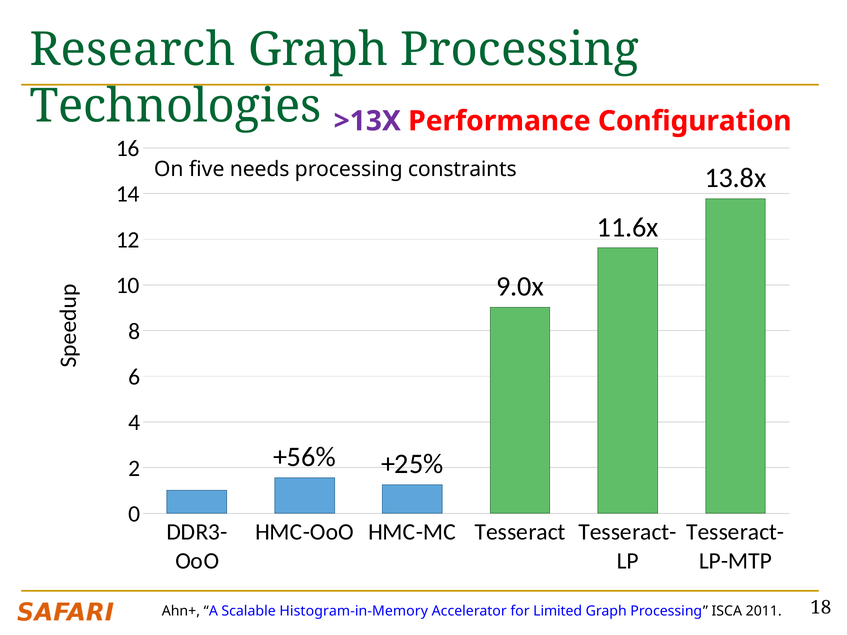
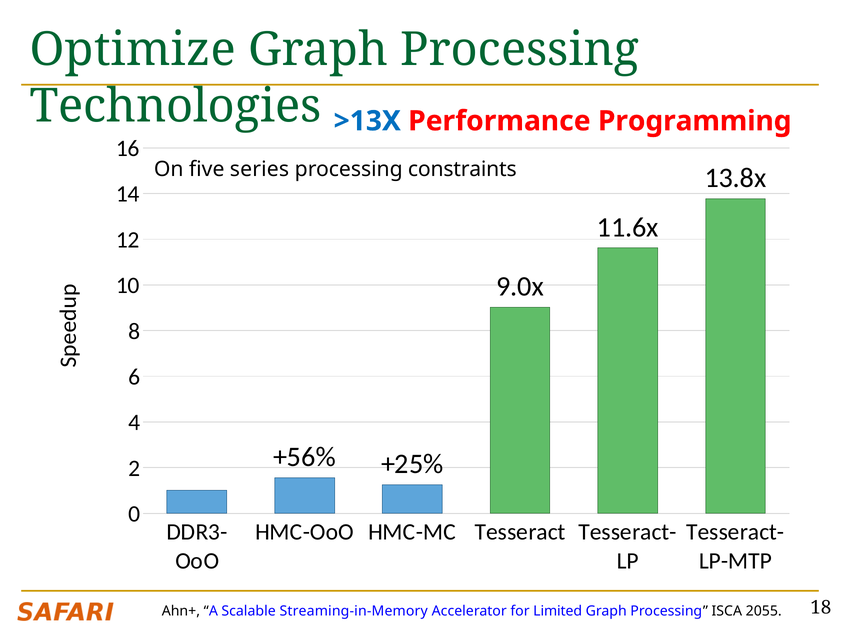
Research: Research -> Optimize
>13X colour: purple -> blue
Configuration: Configuration -> Programming
needs: needs -> series
Histogram-in-Memory: Histogram-in-Memory -> Streaming-in-Memory
2011: 2011 -> 2055
